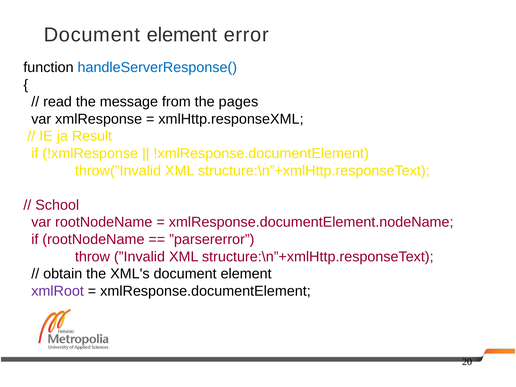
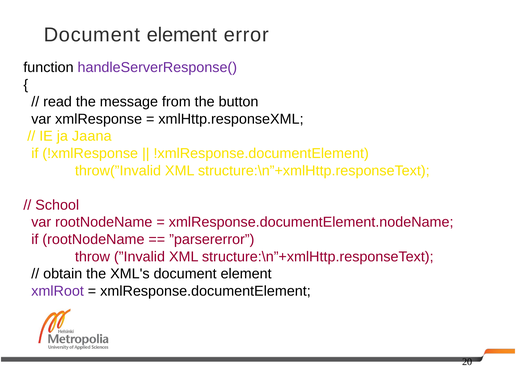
handleServerResponse( colour: blue -> purple
pages: pages -> button
Result: Result -> Jaana
